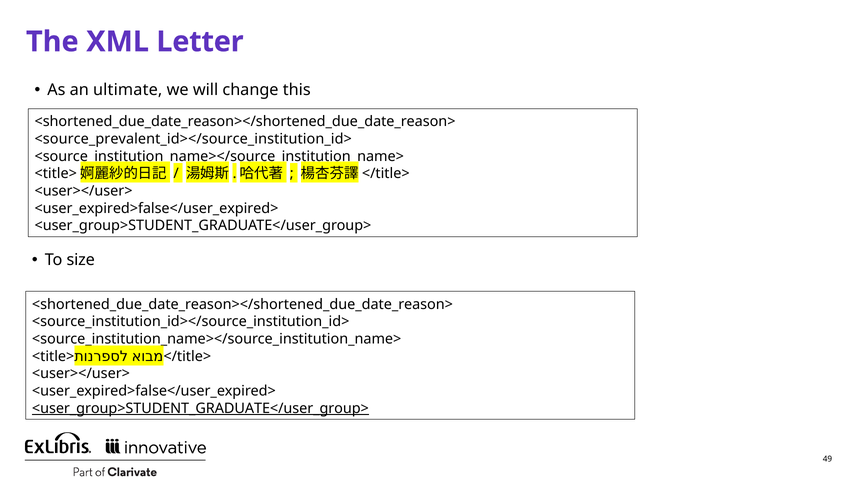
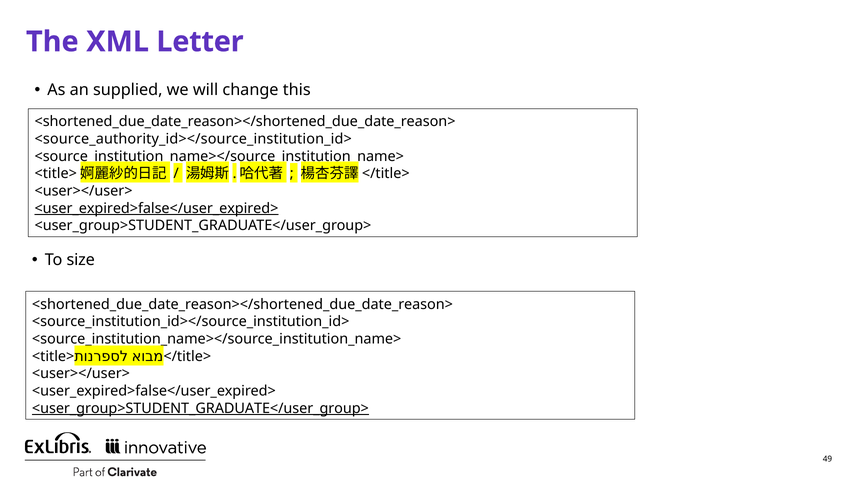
ultimate: ultimate -> supplied
<source_prevalent_id></source_institution_id>: <source_prevalent_id></source_institution_id> -> <source_authority_id></source_institution_id>
<user_expired>false</user_expired> at (156, 208) underline: none -> present
